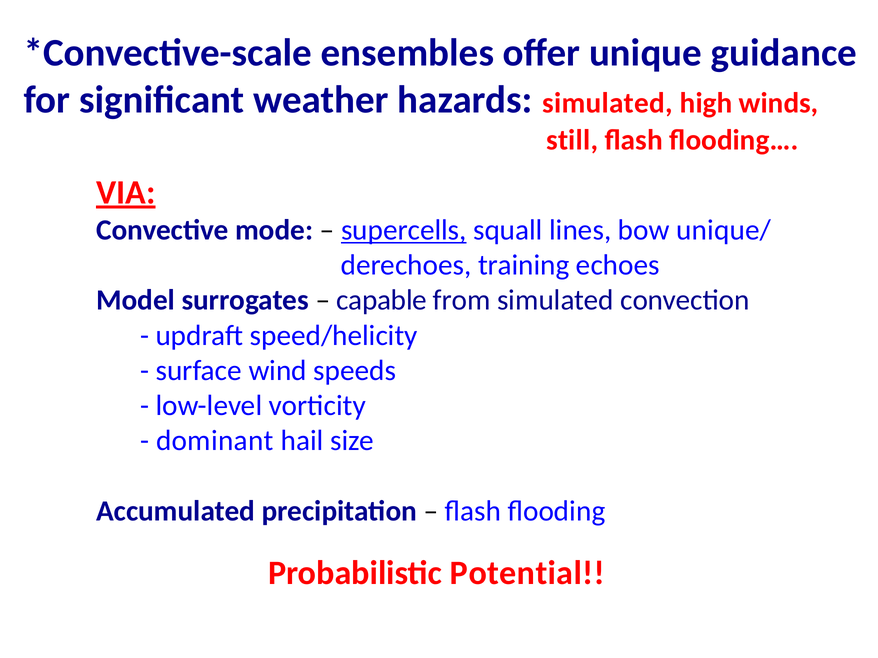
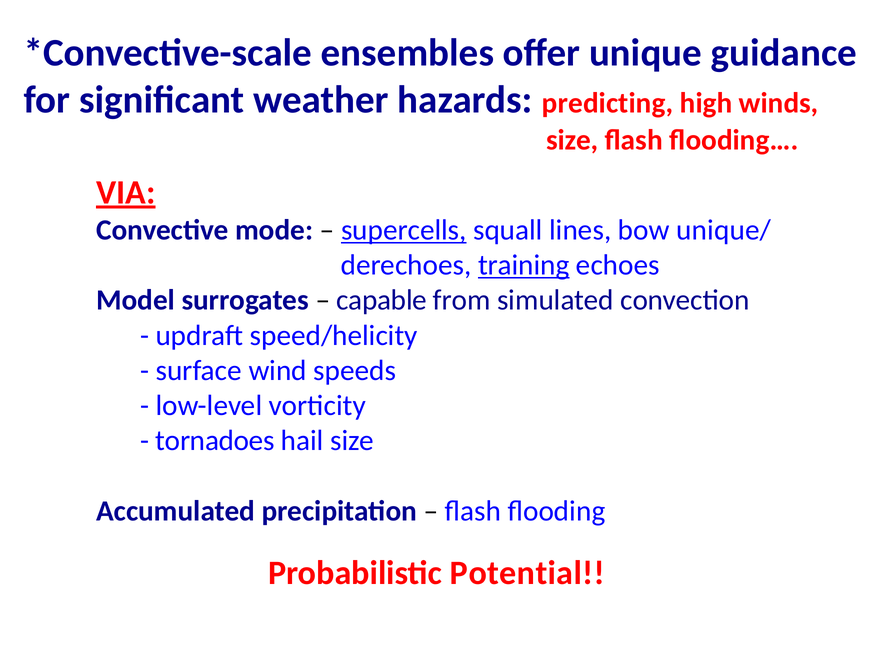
hazards simulated: simulated -> predicting
still at (572, 140): still -> size
training underline: none -> present
dominant: dominant -> tornadoes
